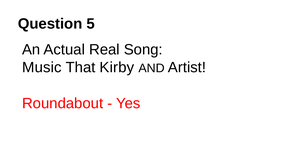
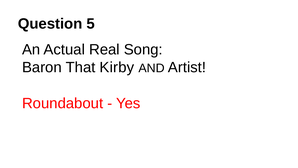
Music: Music -> Baron
